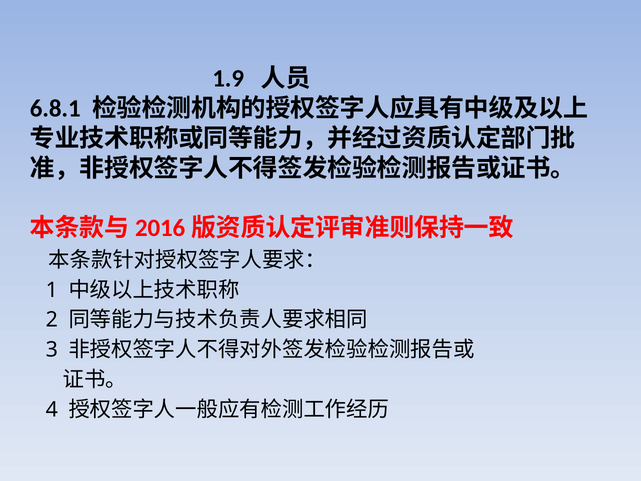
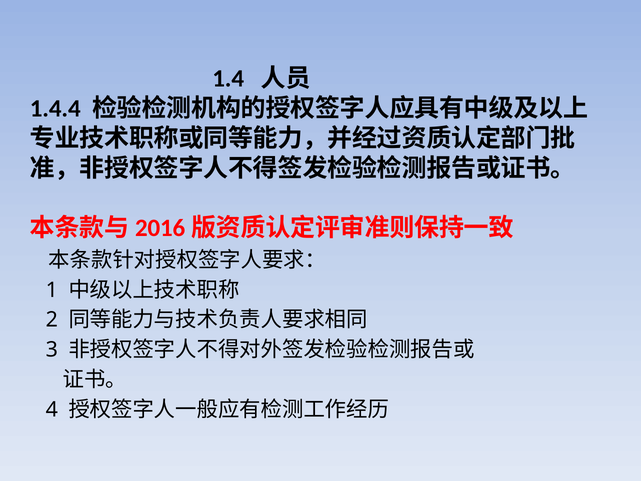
1.9: 1.9 -> 1.4
6.8.1: 6.8.1 -> 1.4.4
